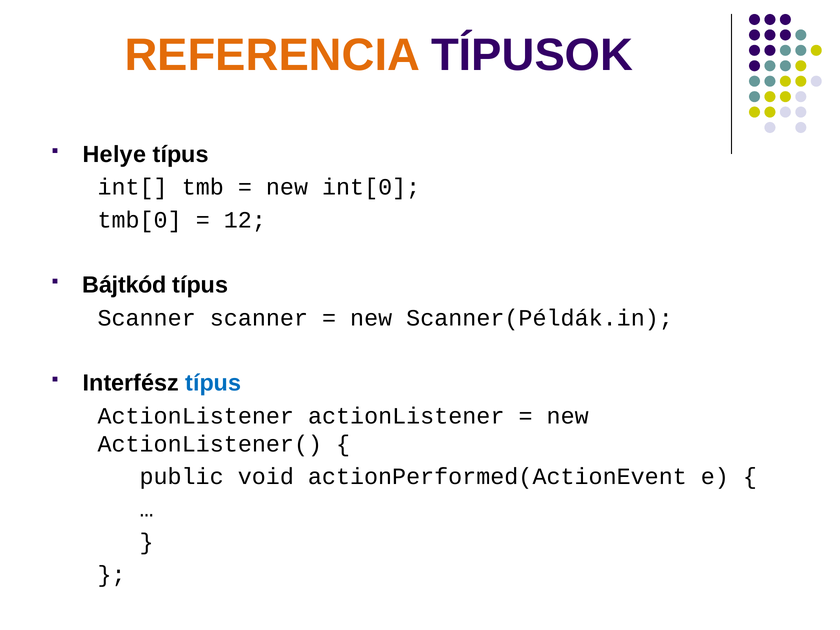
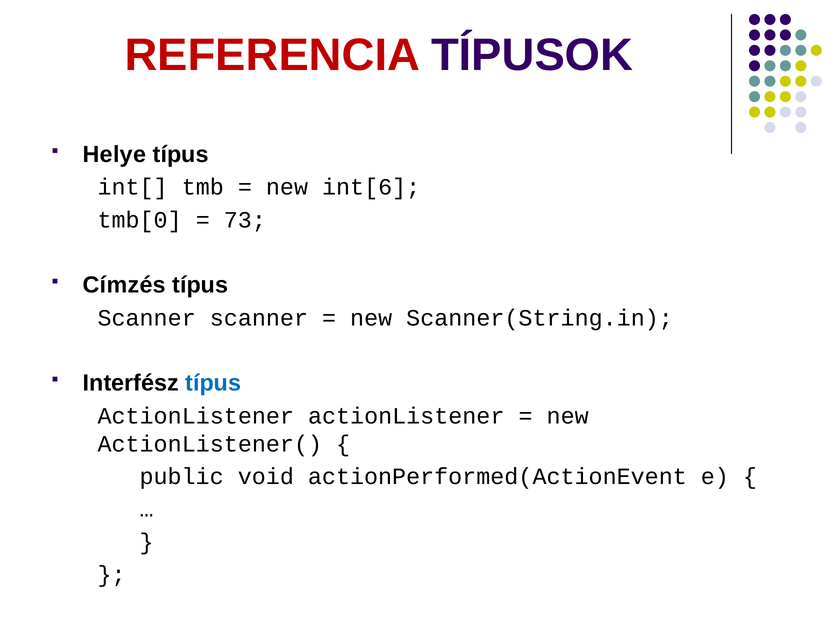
REFERENCIA colour: orange -> red
int[0: int[0 -> int[6
12: 12 -> 73
Bájtkód: Bájtkód -> Címzés
Scanner(Példák.in: Scanner(Példák.in -> Scanner(String.in
